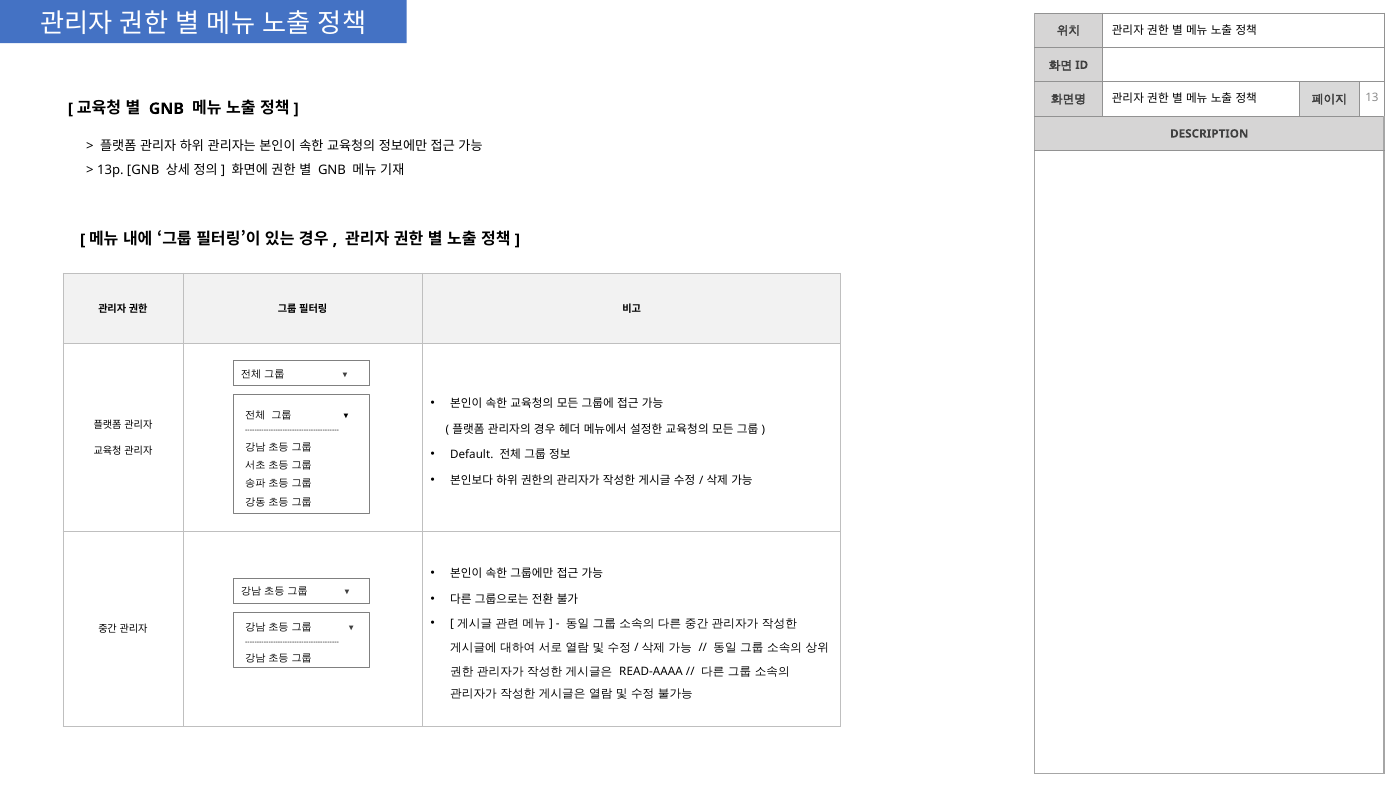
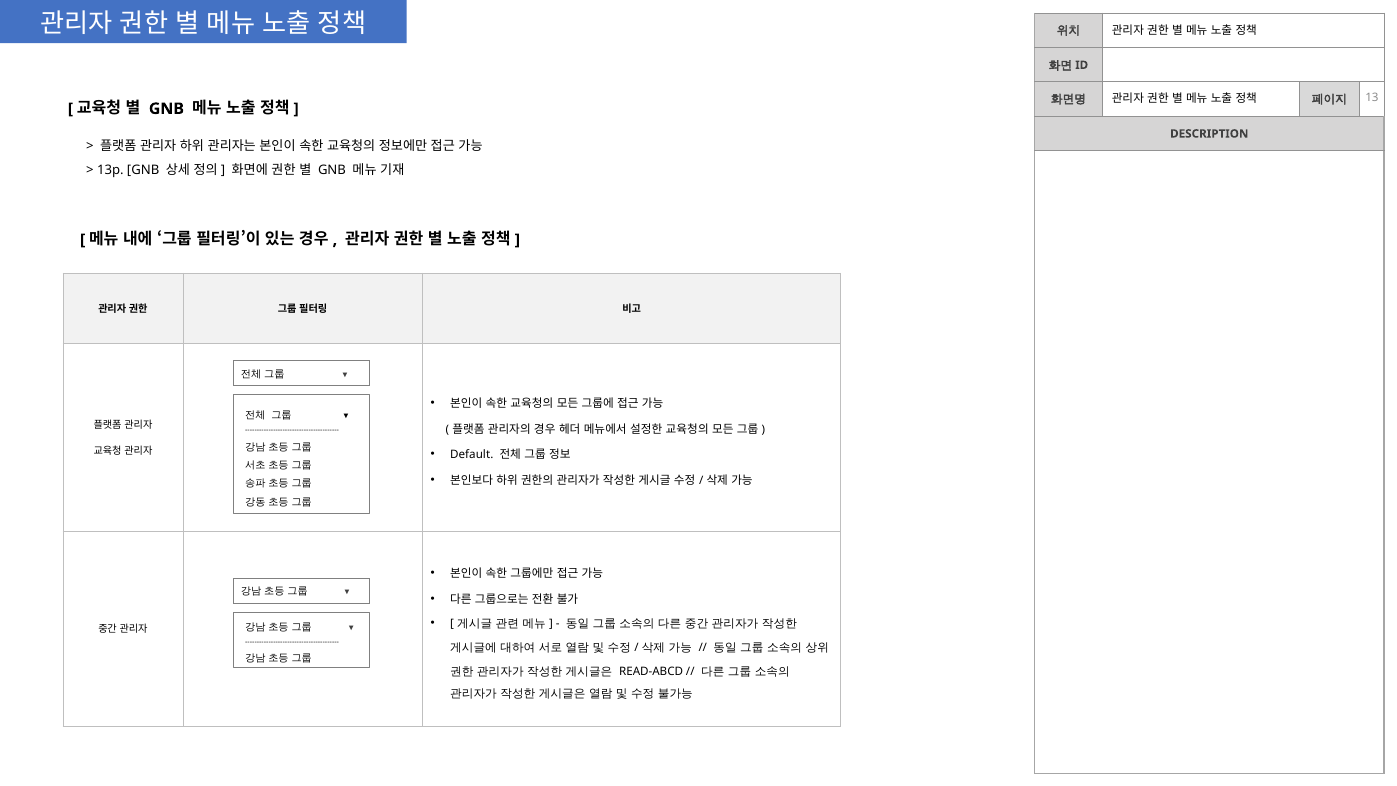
READ-AAAA: READ-AAAA -> READ-ABCD
